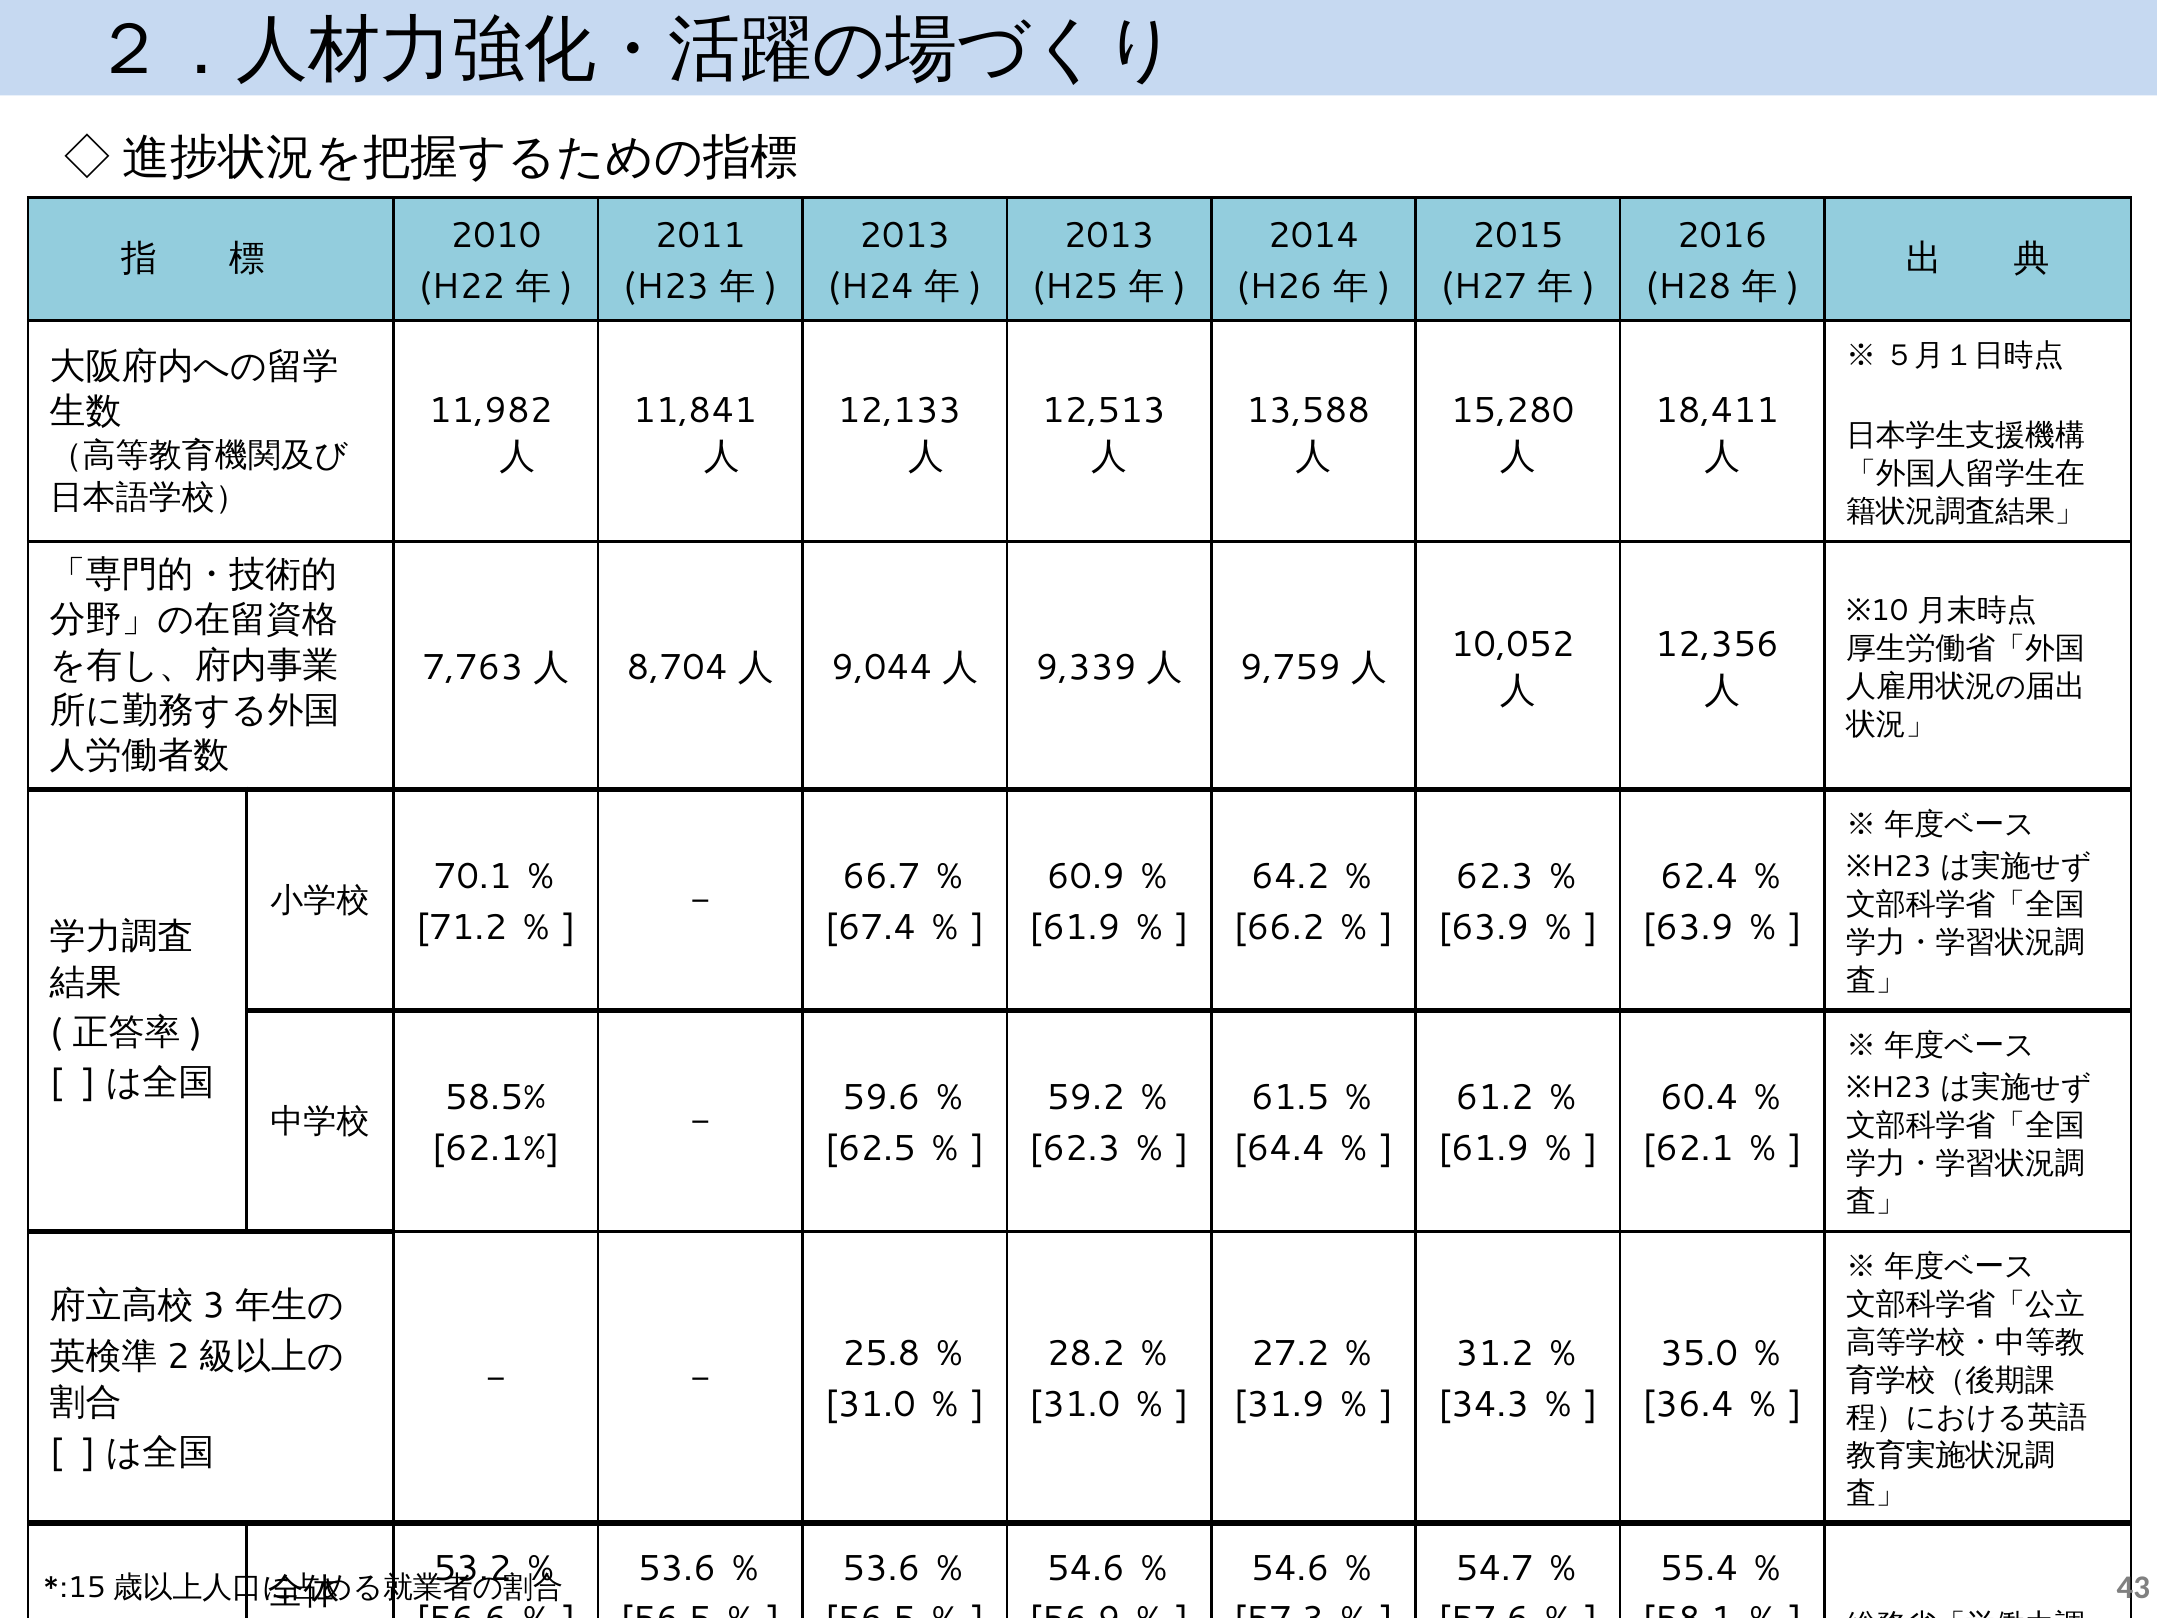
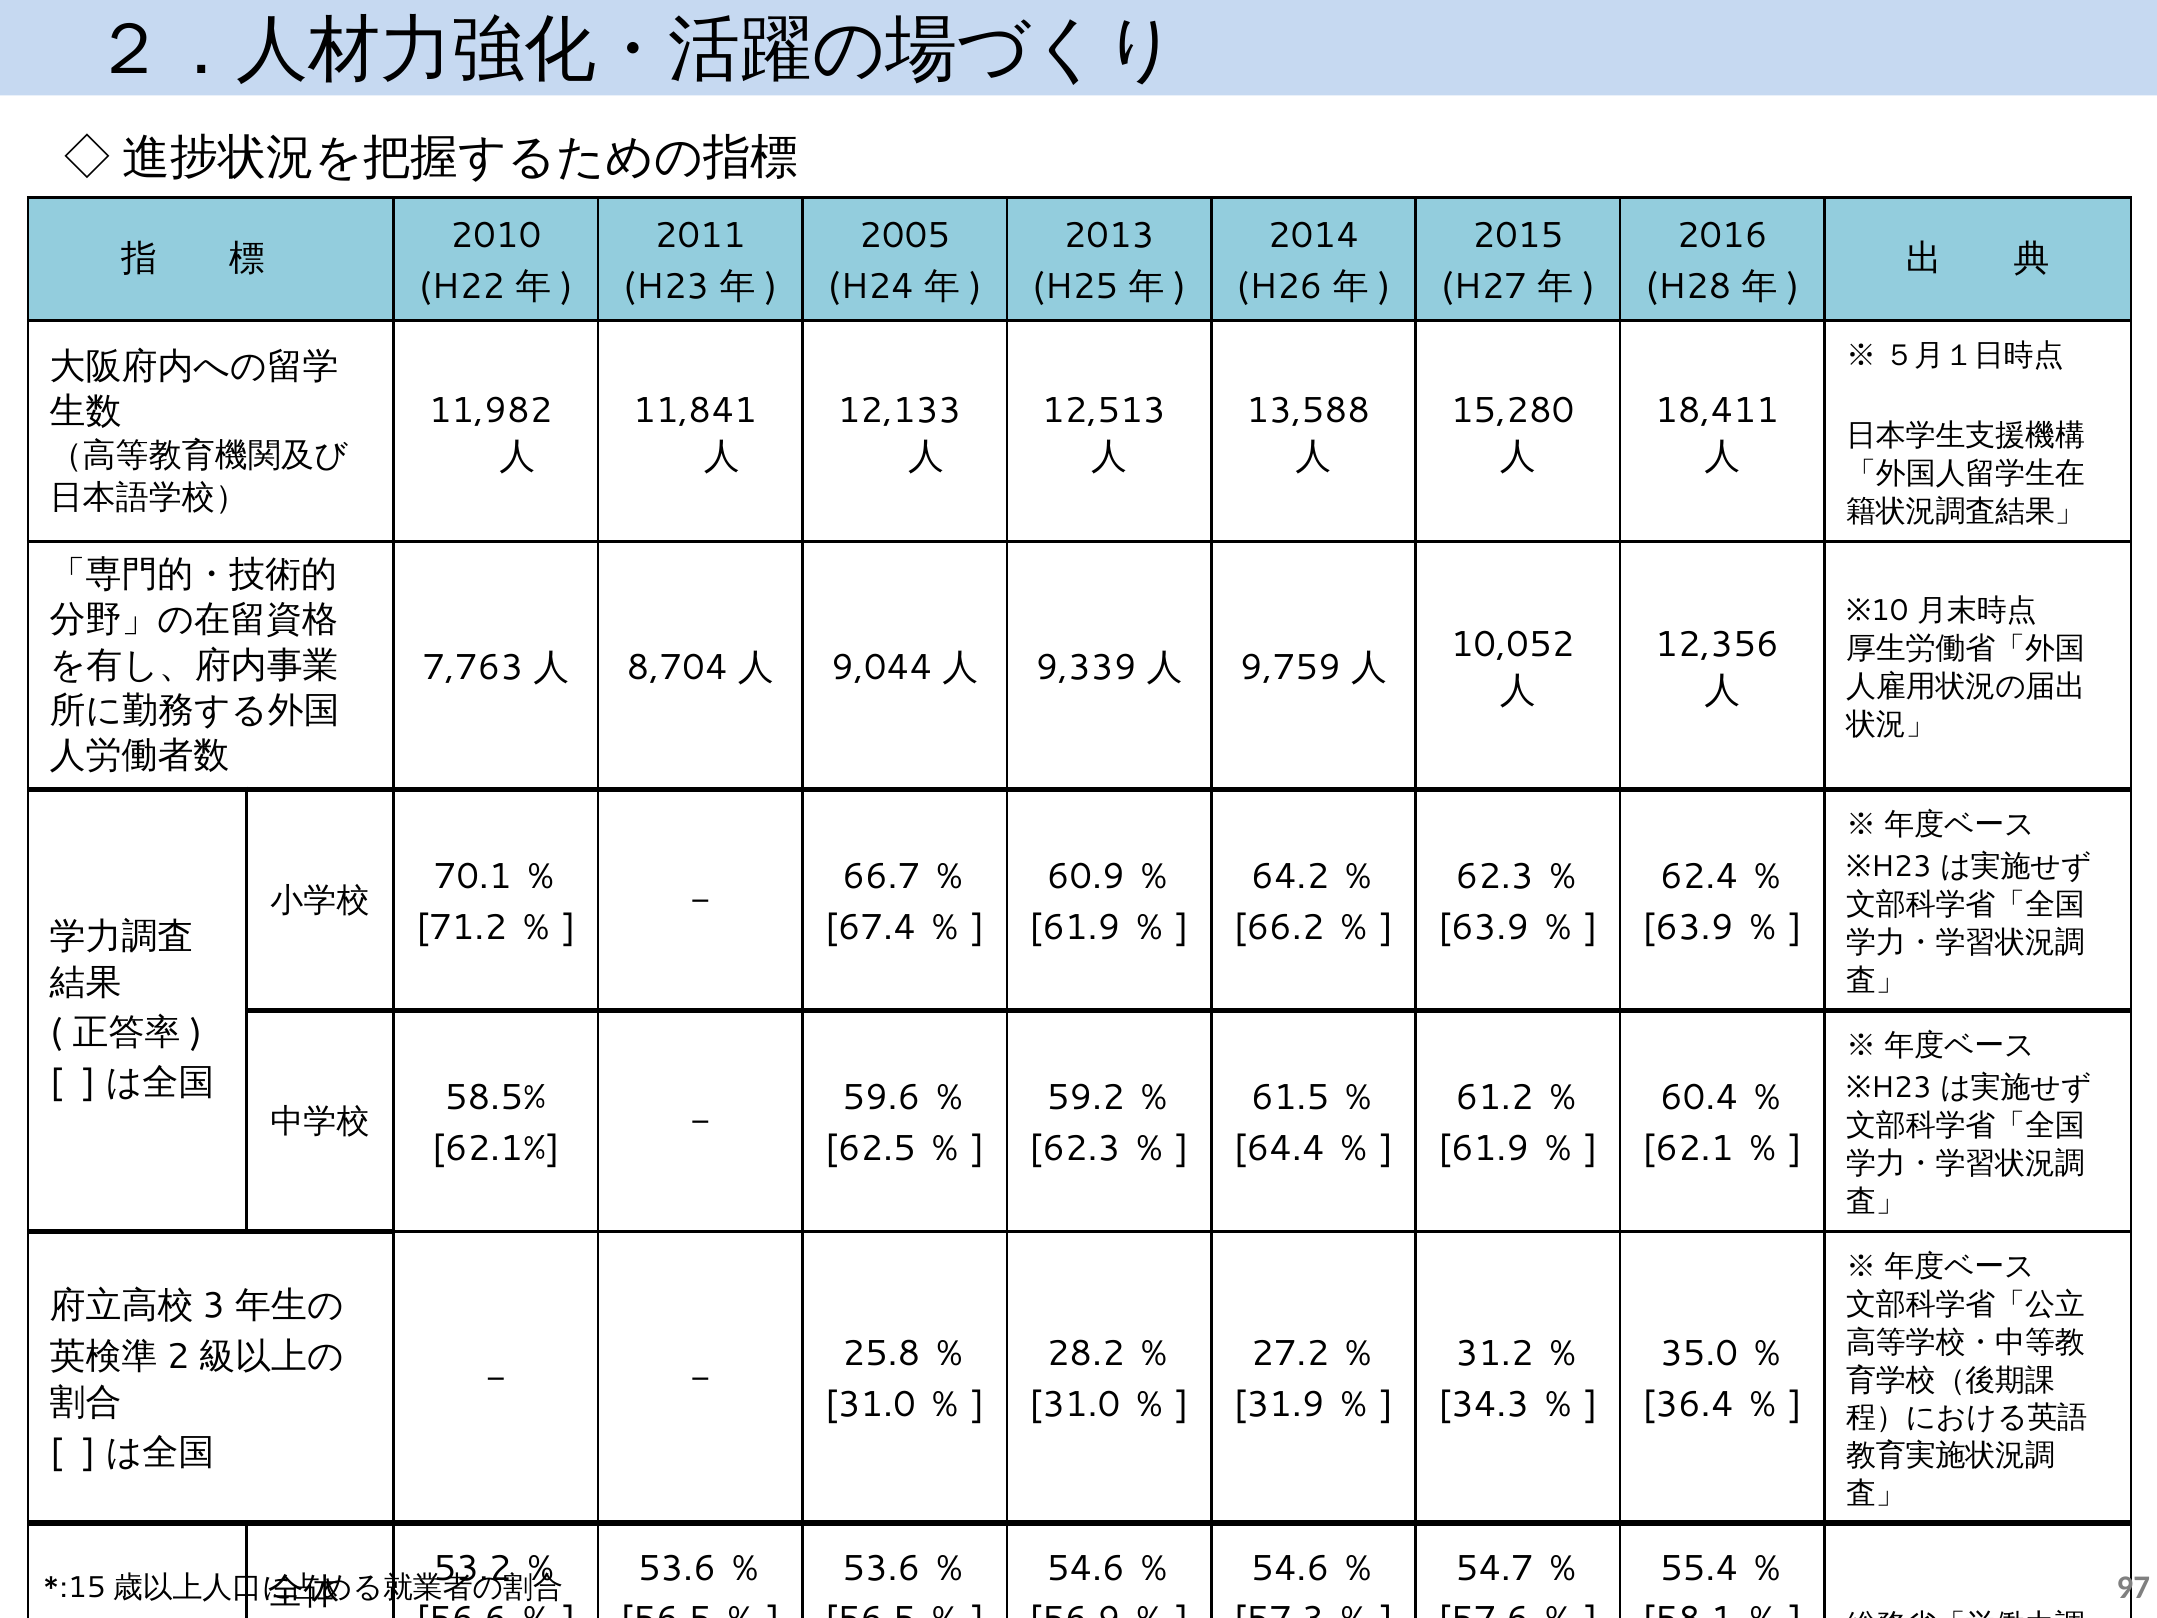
2013 at (905, 235): 2013 -> 2005
43: 43 -> 97
